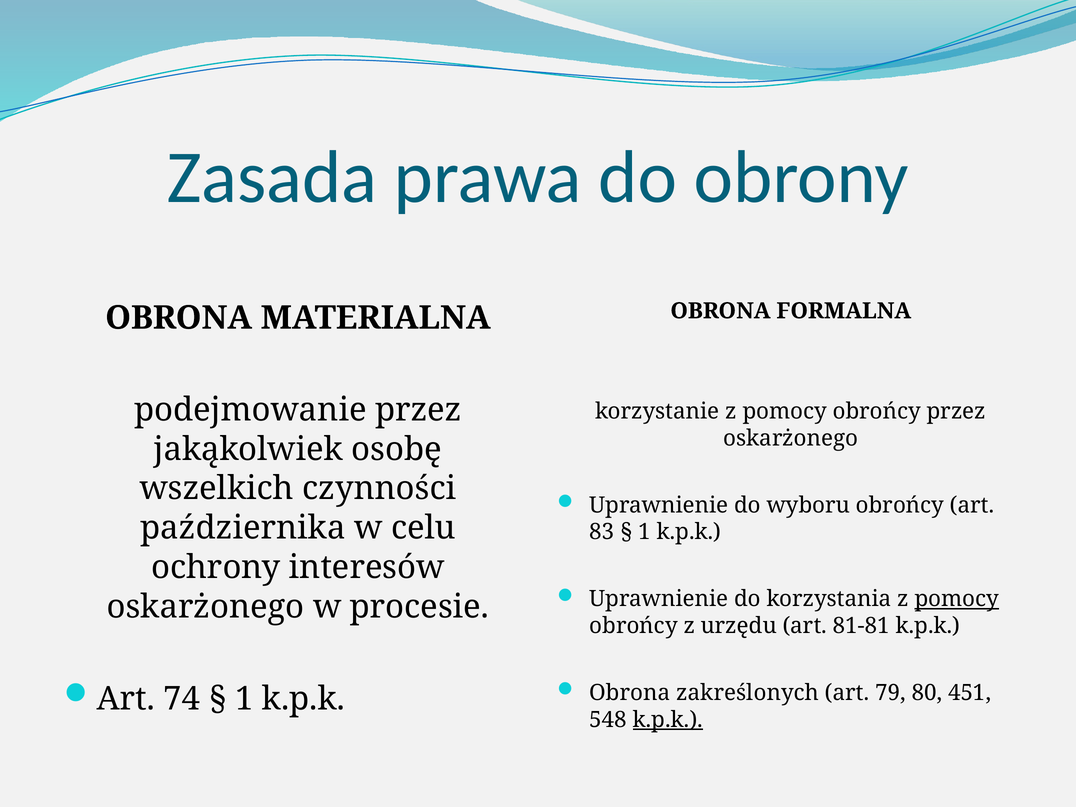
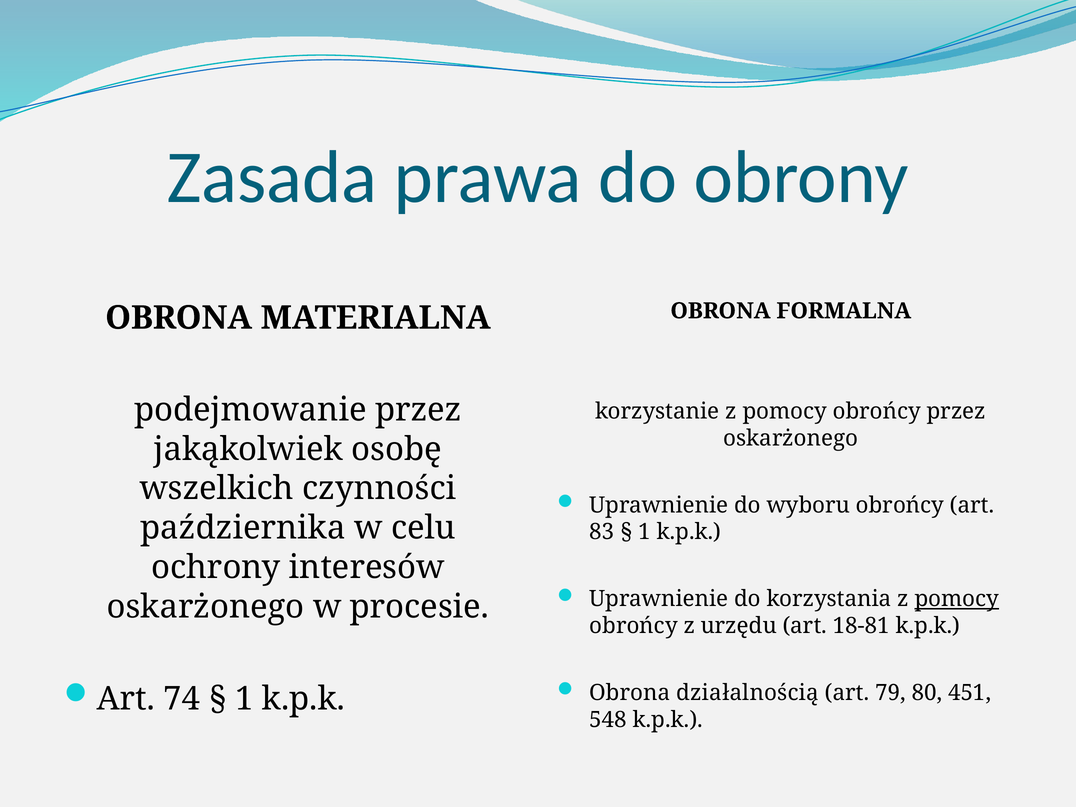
81-81: 81-81 -> 18-81
zakreślonych: zakreślonych -> działalnością
k.p.k at (668, 720) underline: present -> none
